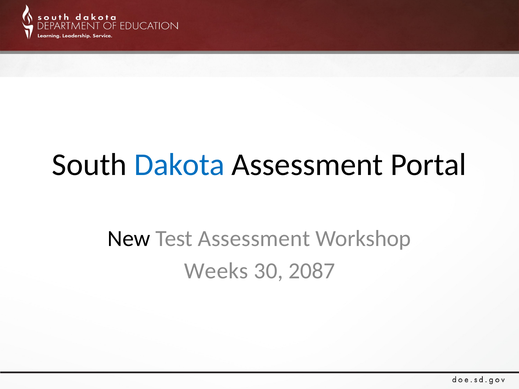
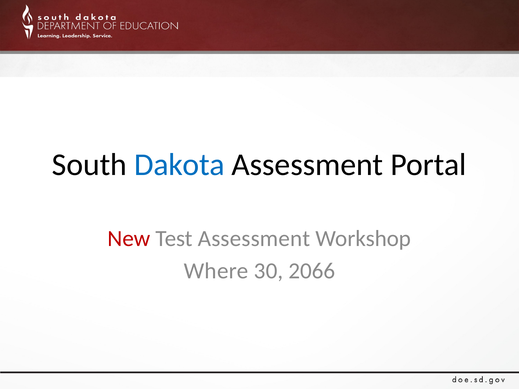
New colour: black -> red
Weeks: Weeks -> Where
2087: 2087 -> 2066
